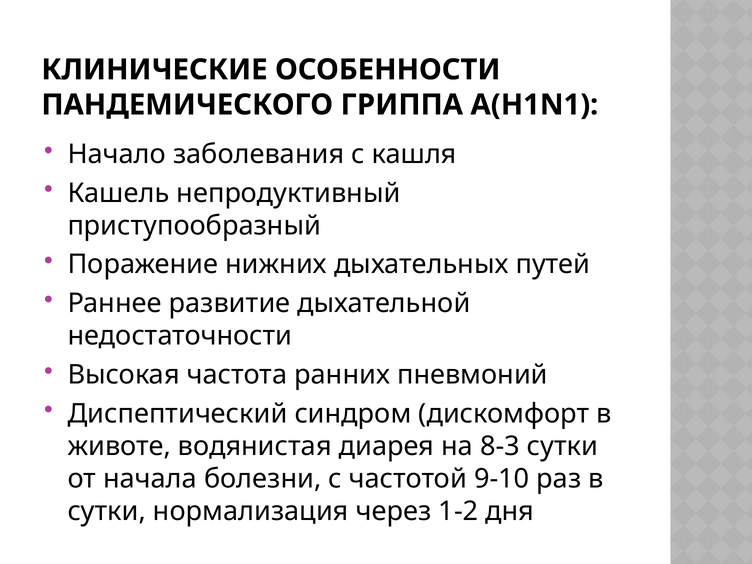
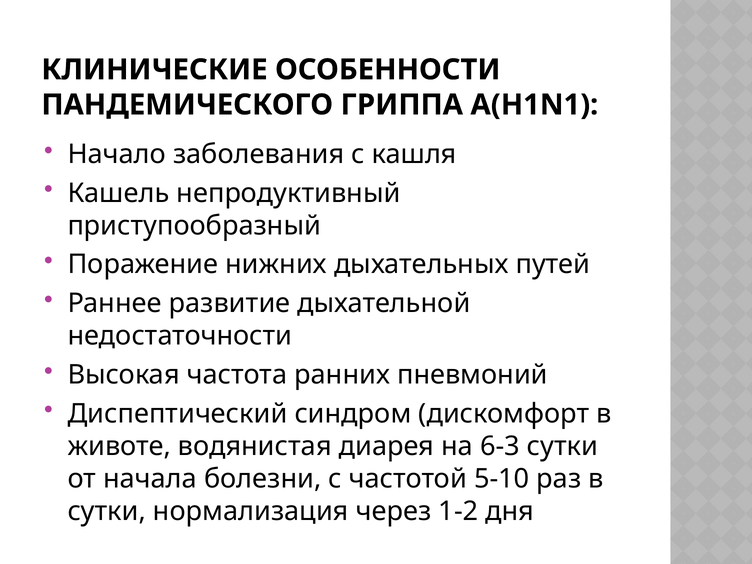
8-3: 8-3 -> 6-3
9-10: 9-10 -> 5-10
